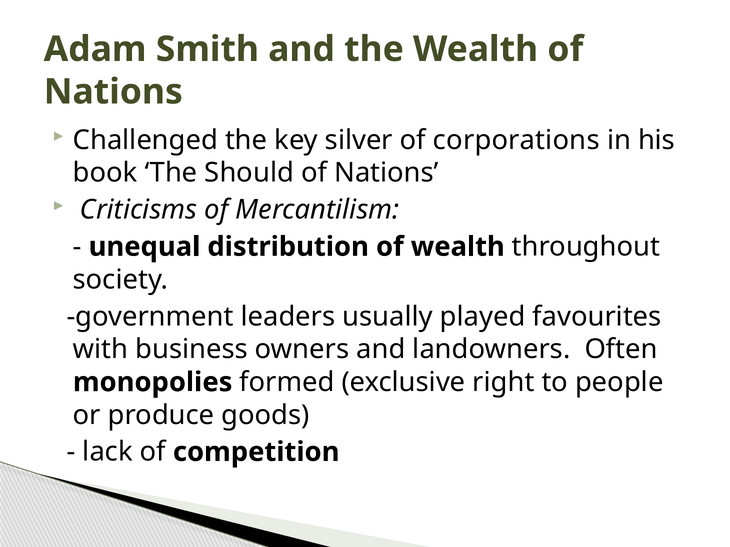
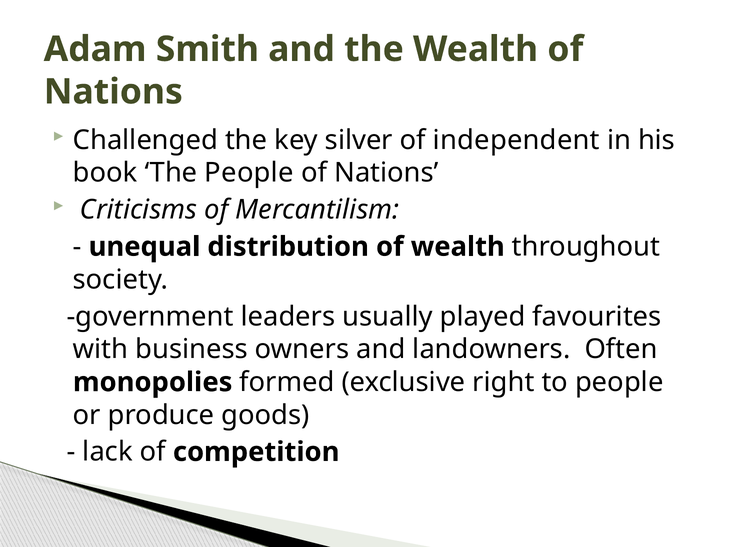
corporations: corporations -> independent
The Should: Should -> People
